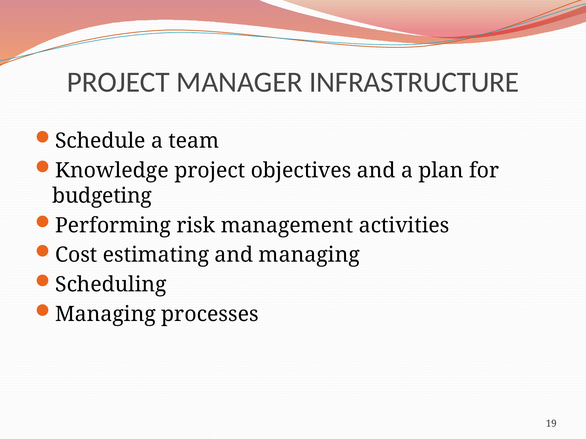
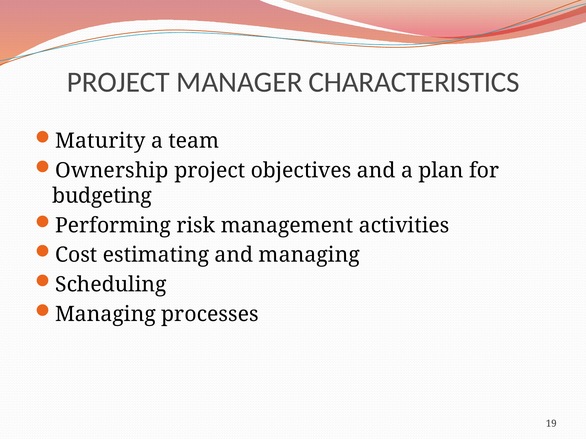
INFRASTRUCTURE: INFRASTRUCTURE -> CHARACTERISTICS
Schedule: Schedule -> Maturity
Knowledge: Knowledge -> Ownership
